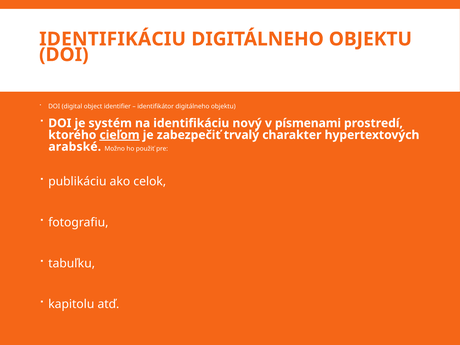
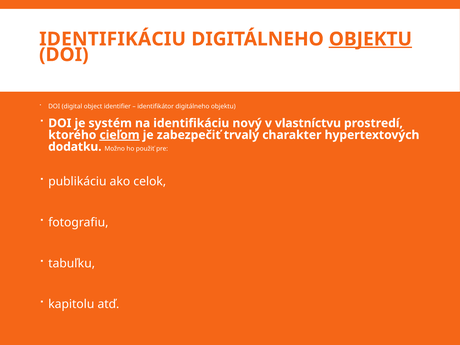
OBJEKTU at (370, 39) underline: none -> present
písmenami: písmenami -> vlastníctvu
arabské: arabské -> dodatku
